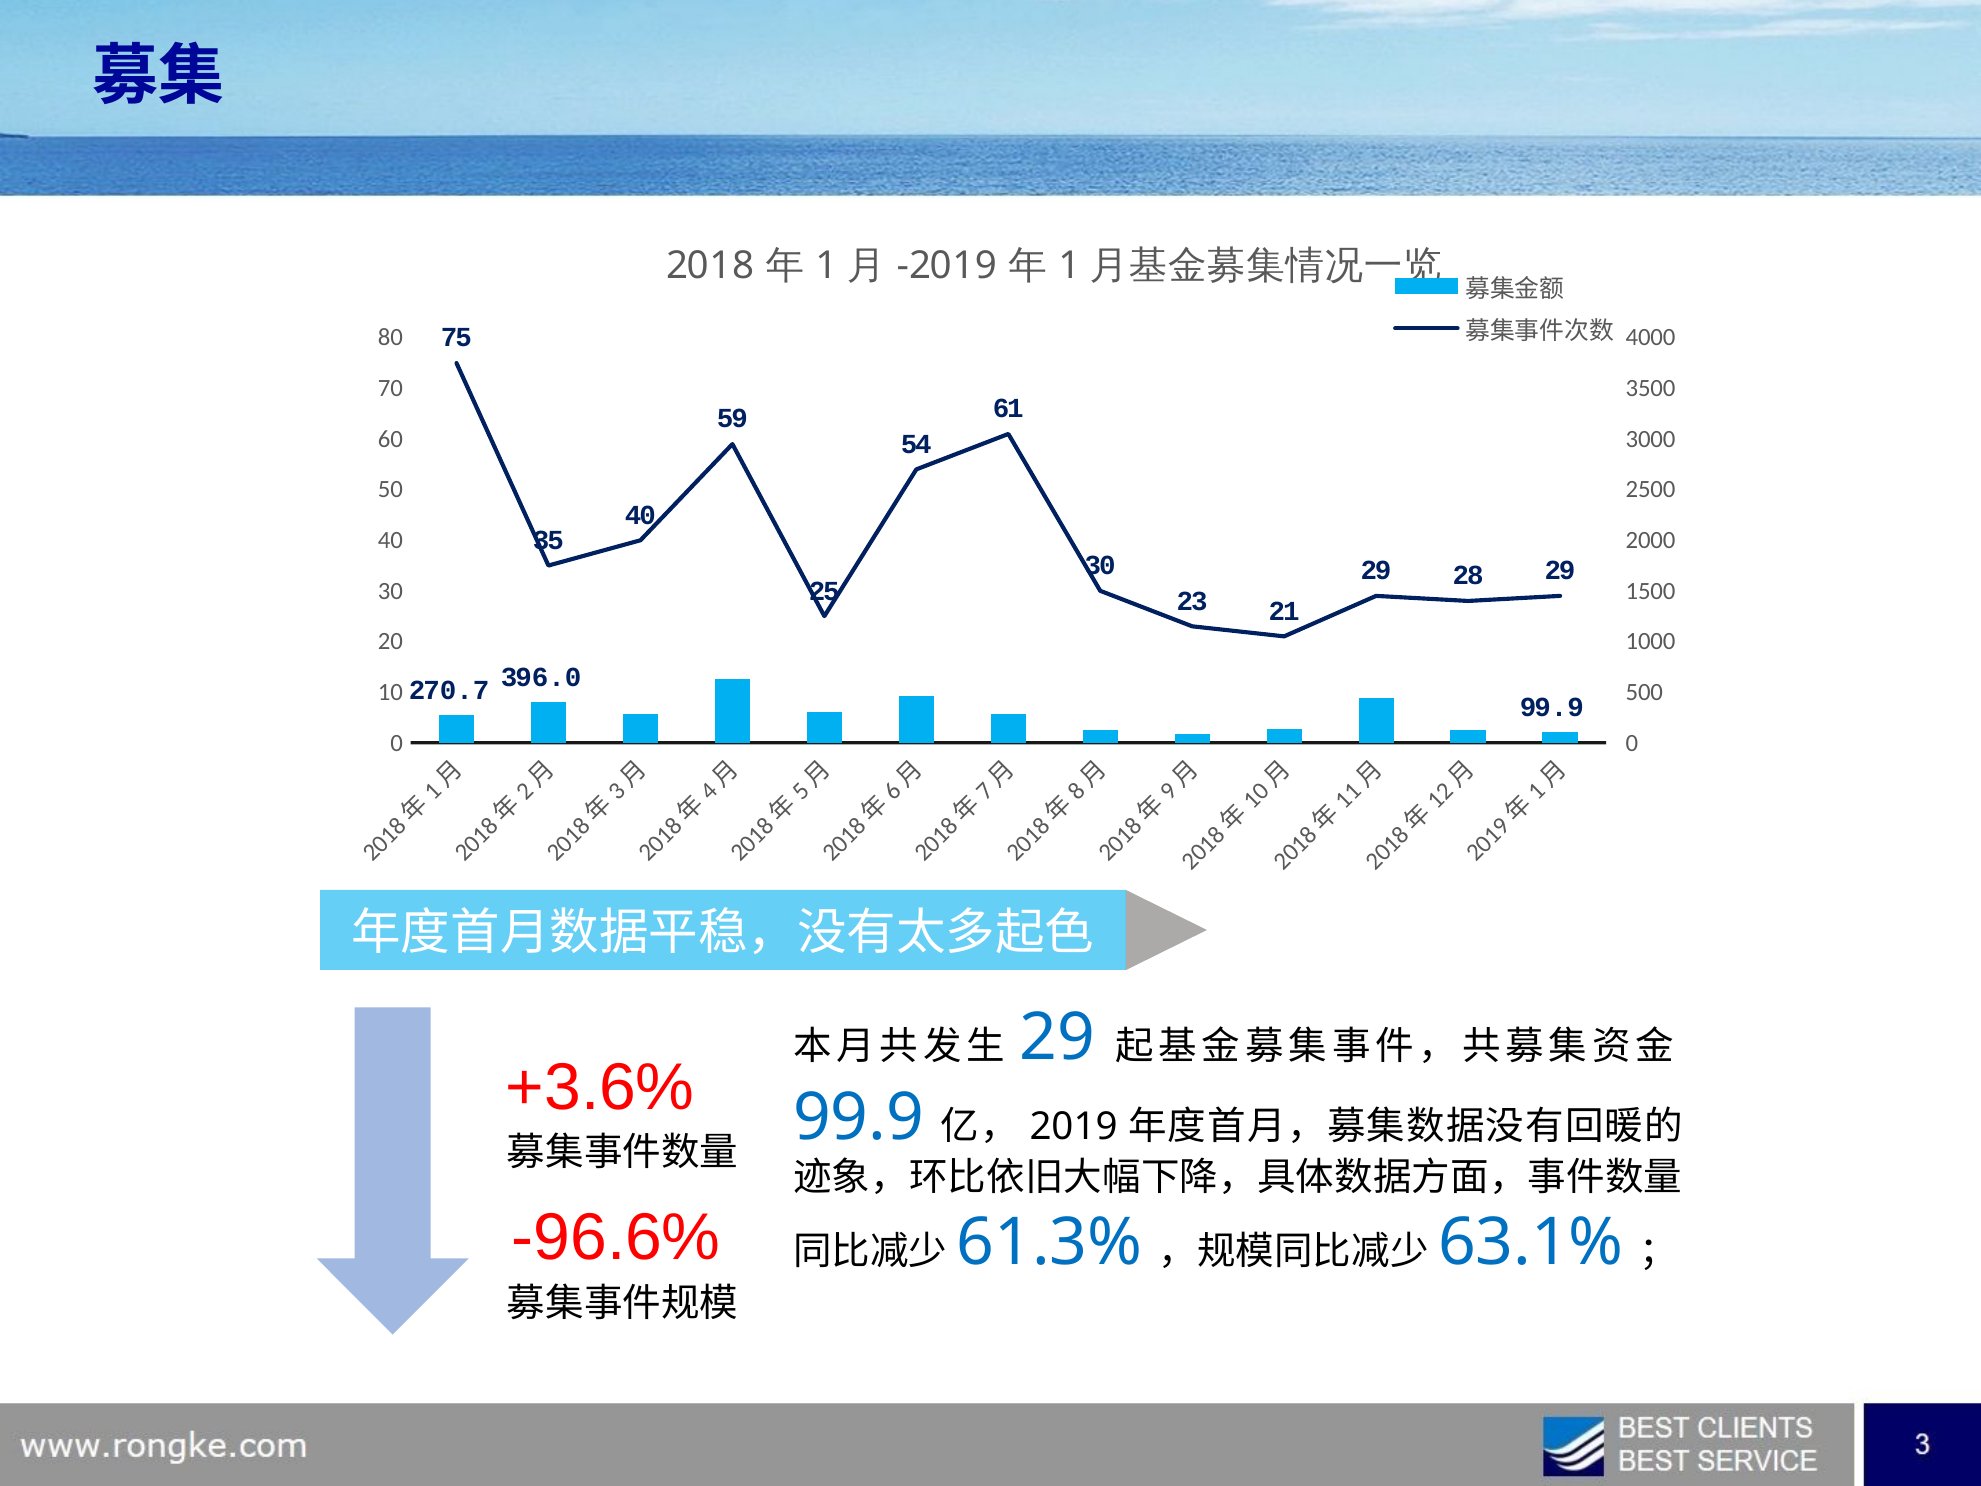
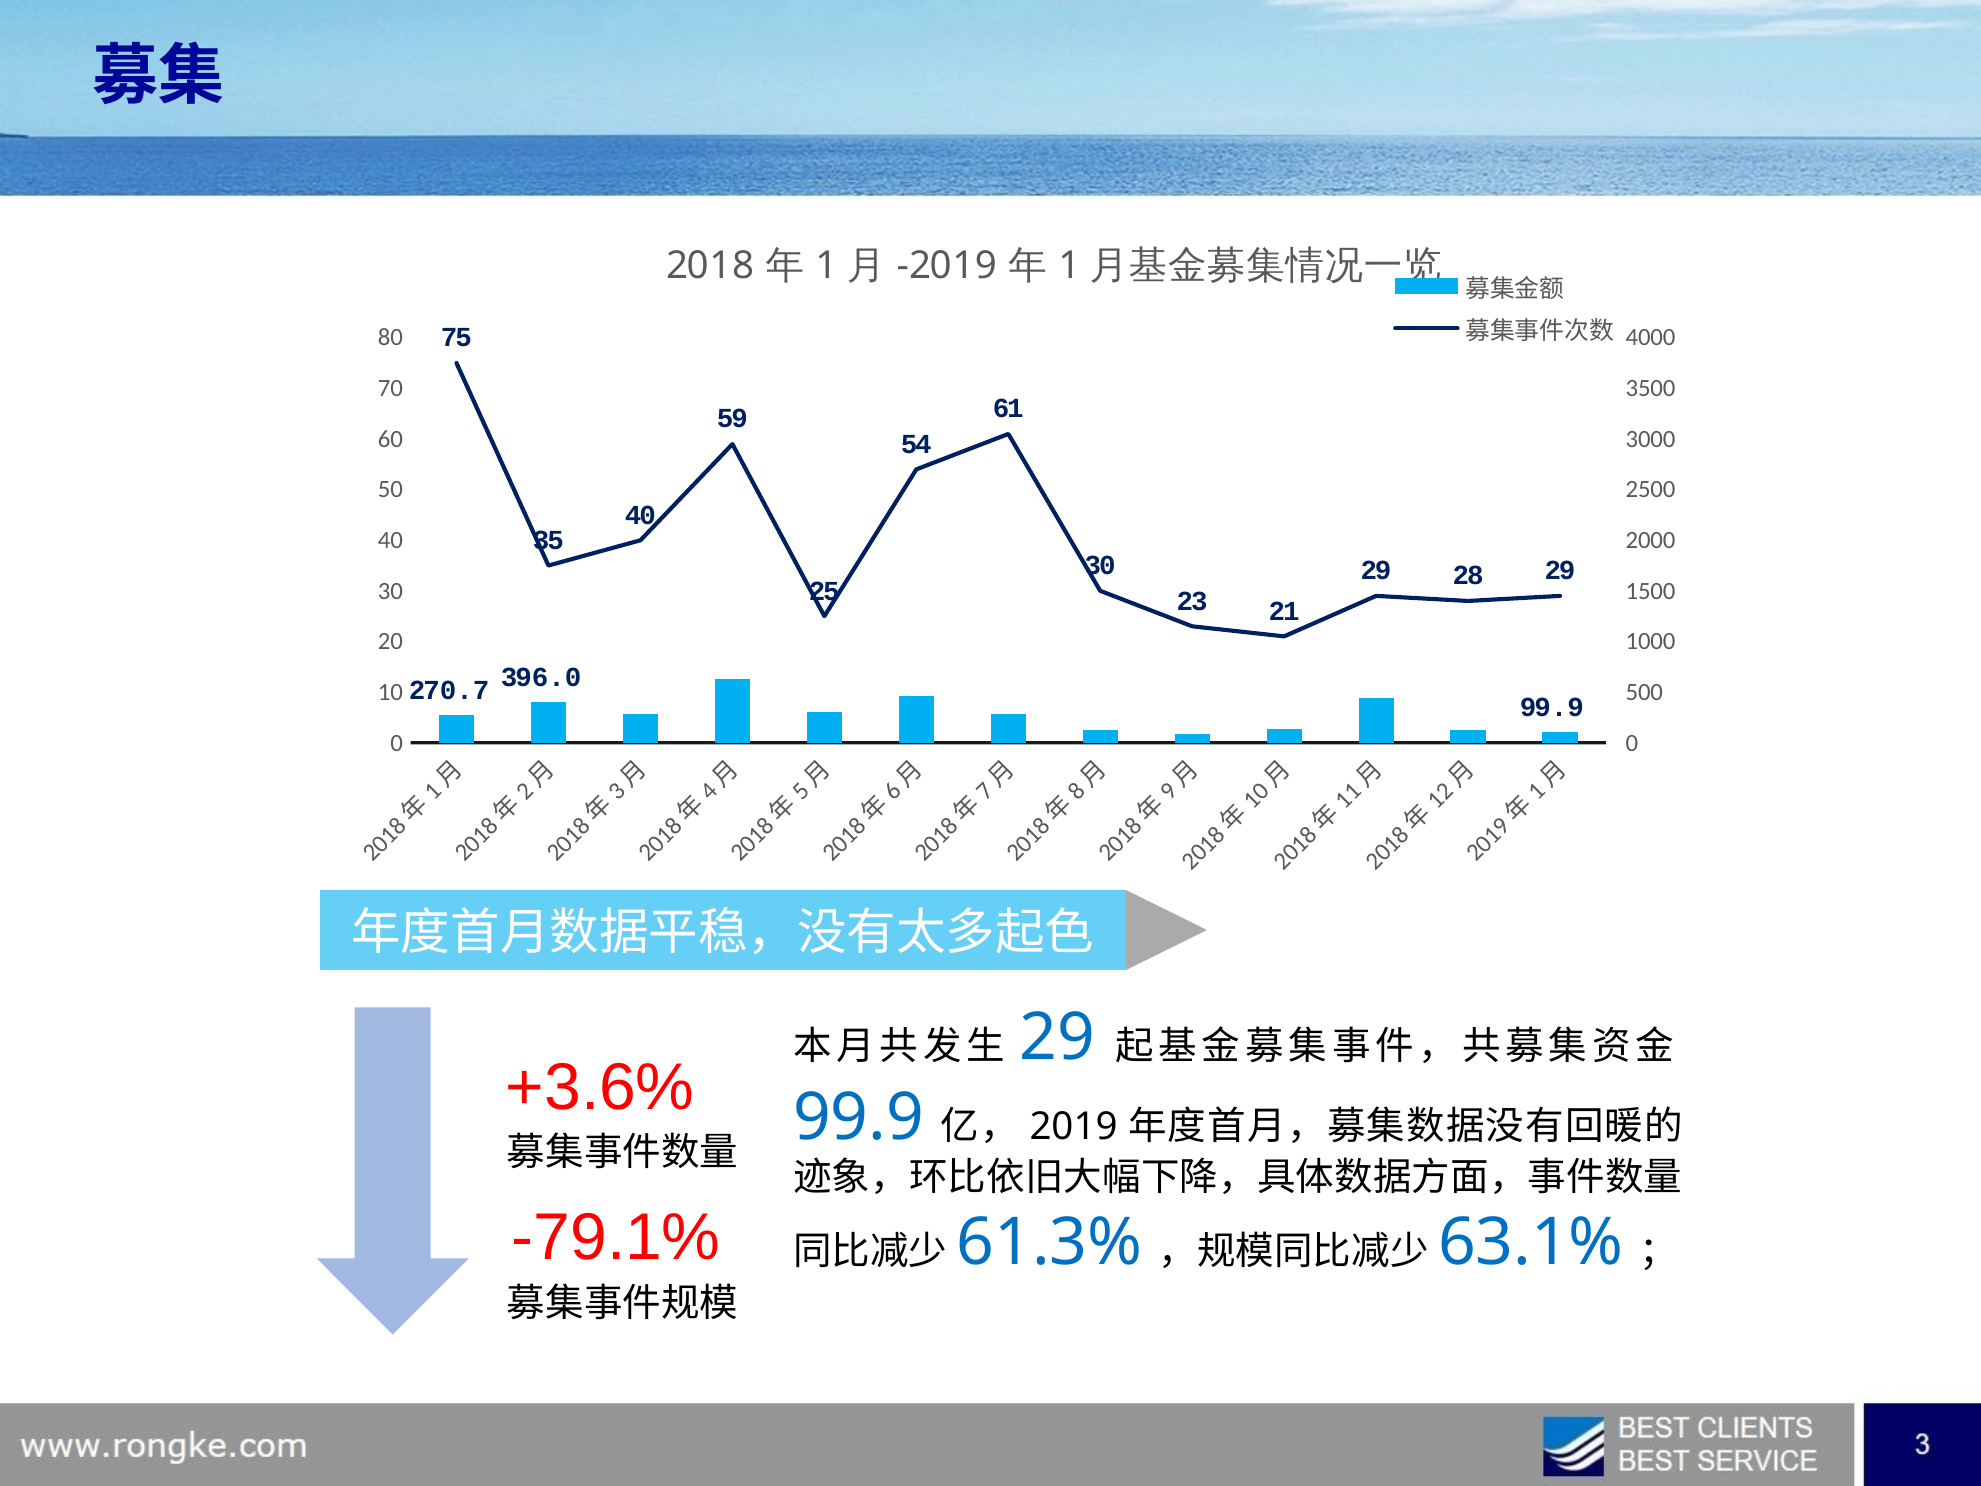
-96.6%: -96.6% -> -79.1%
